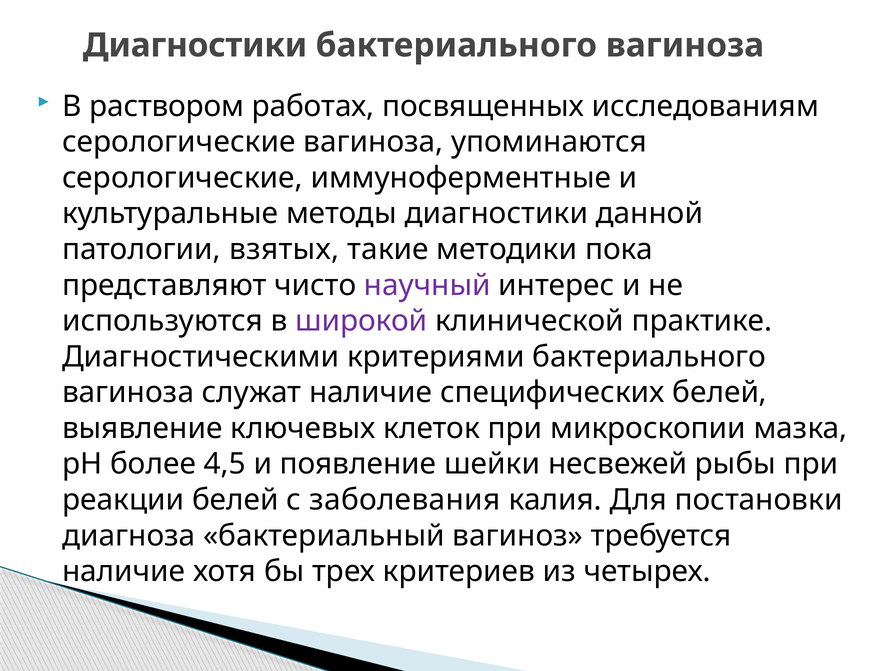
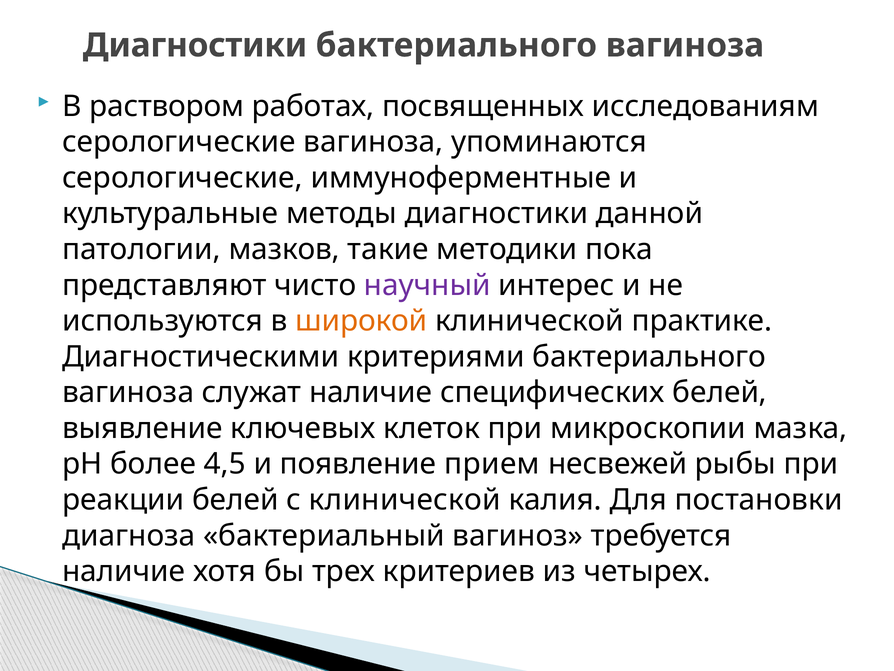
взятых: взятых -> мазков
широкой colour: purple -> orange
шейки: шейки -> прием
с заболевания: заболевания -> клинической
